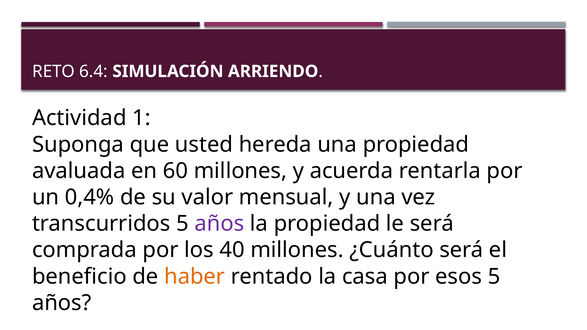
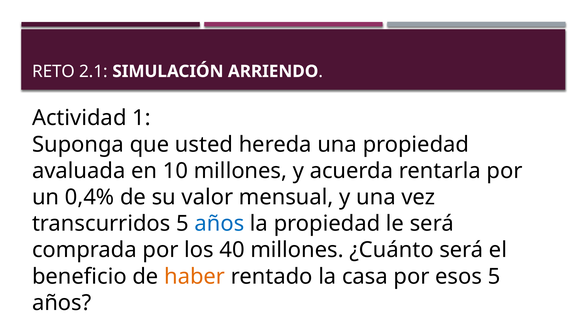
6.4: 6.4 -> 2.1
60: 60 -> 10
años at (219, 224) colour: purple -> blue
